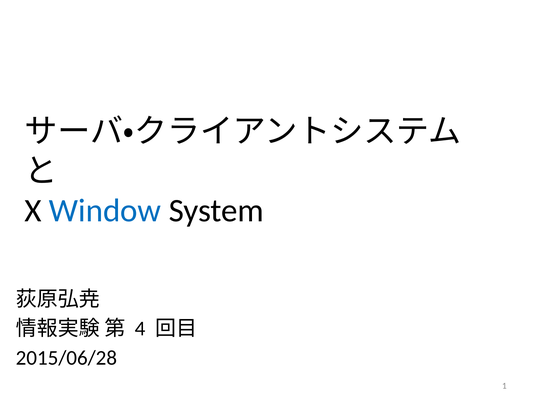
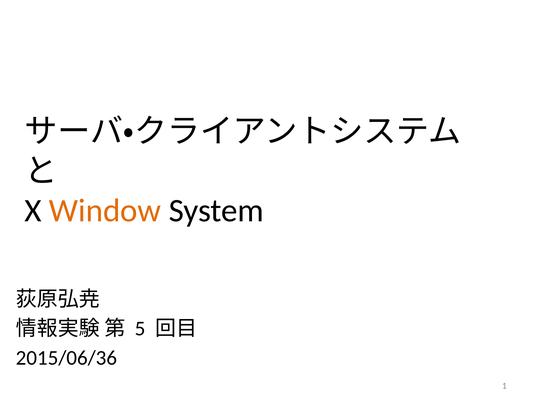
Window colour: blue -> orange
4: 4 -> 5
2015/06/28: 2015/06/28 -> 2015/06/36
